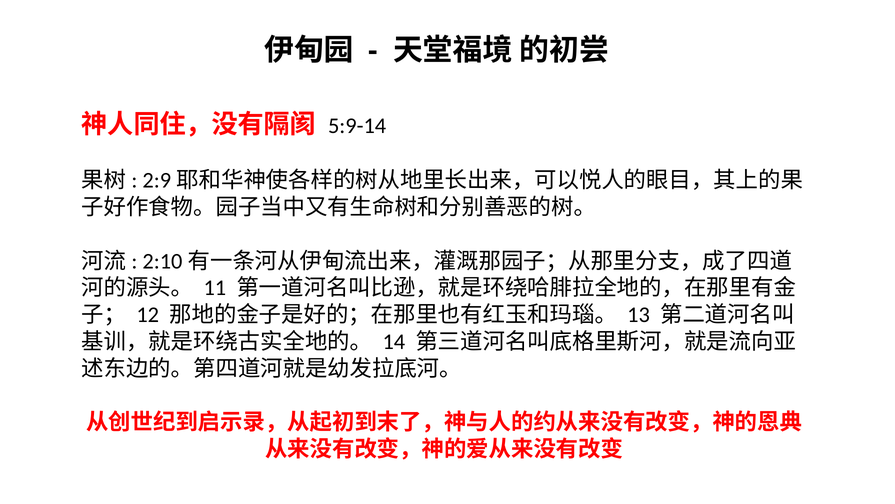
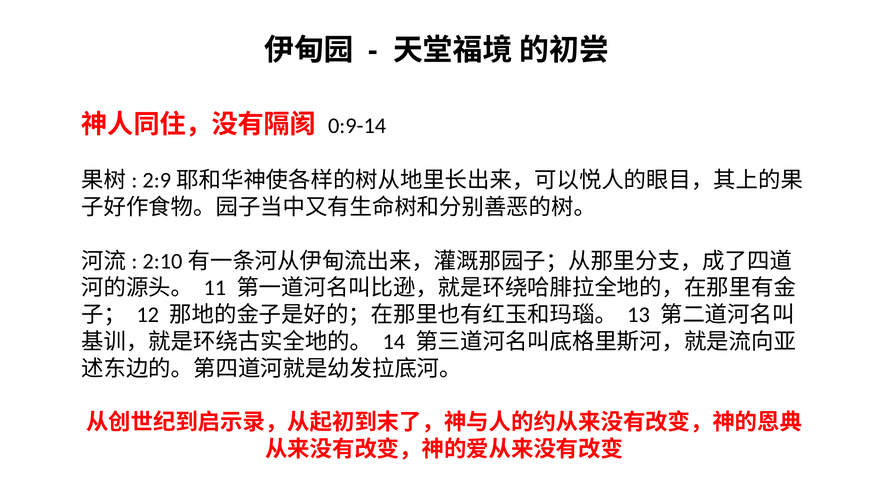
5:9-14: 5:9-14 -> 0:9-14
